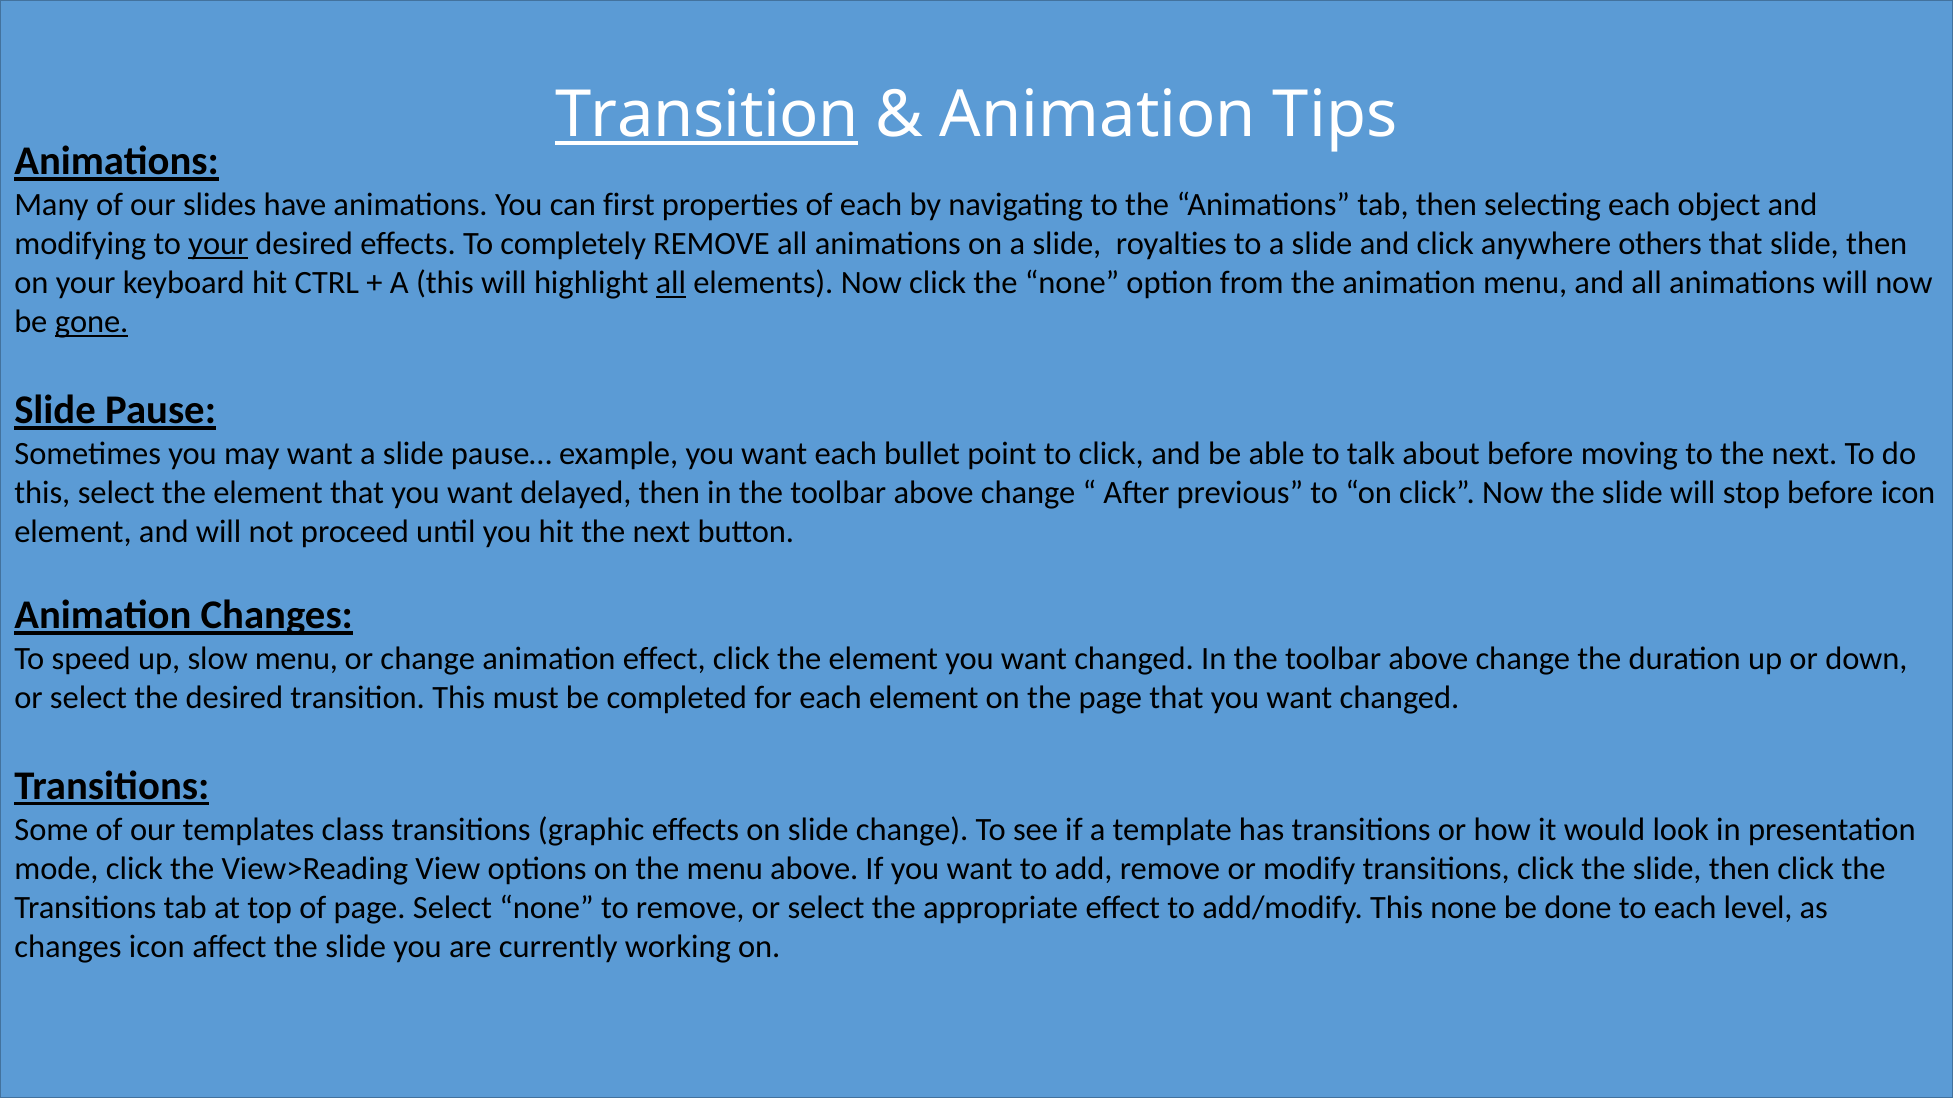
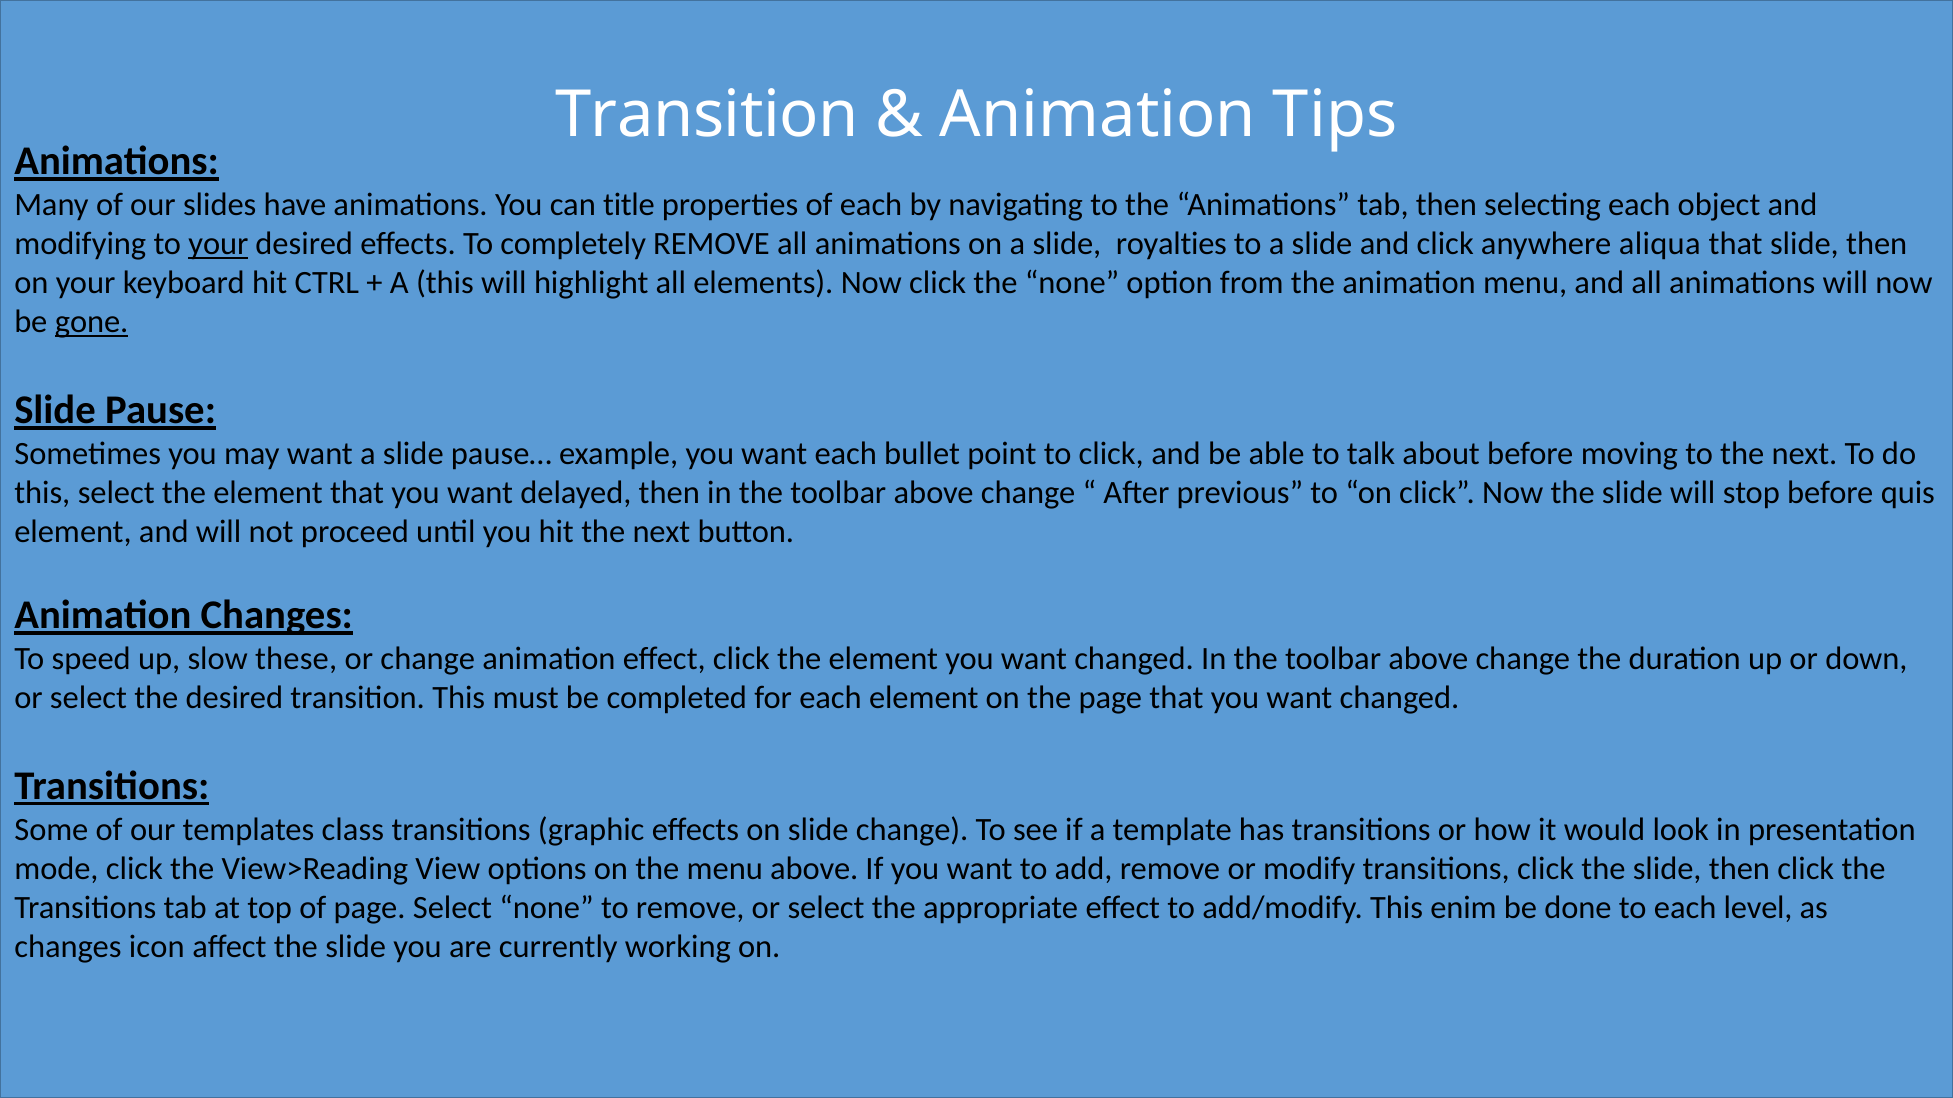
Transition at (707, 115) underline: present -> none
first: first -> title
others: others -> aliqua
all at (671, 283) underline: present -> none
before icon: icon -> quis
slow menu: menu -> these
This none: none -> enim
